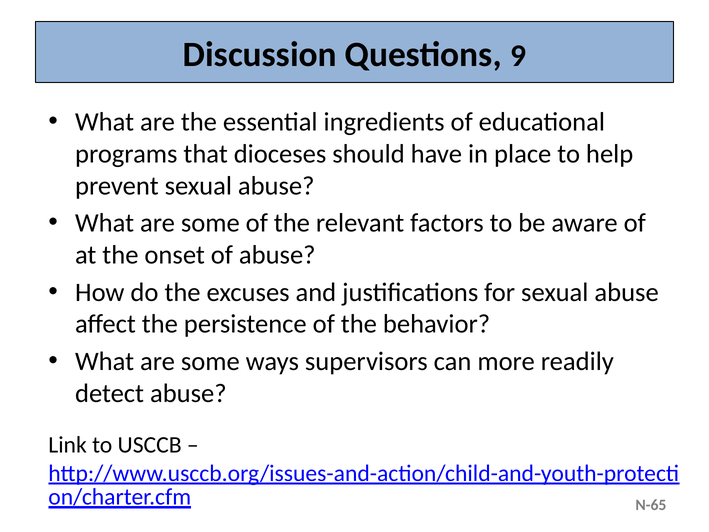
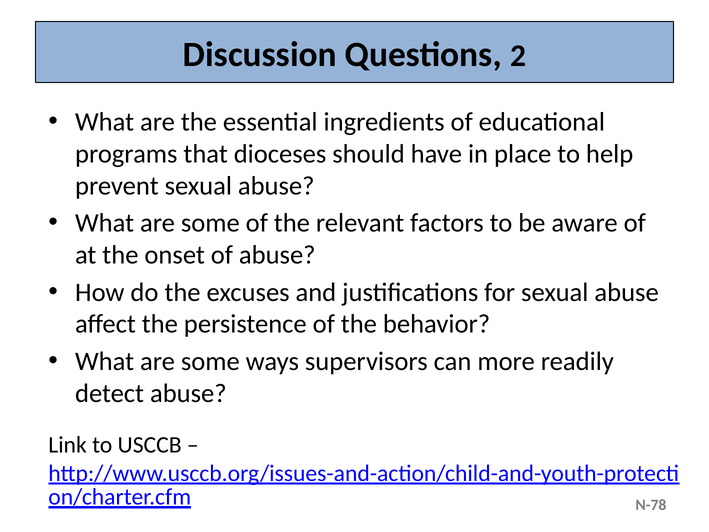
9: 9 -> 2
N-65: N-65 -> N-78
